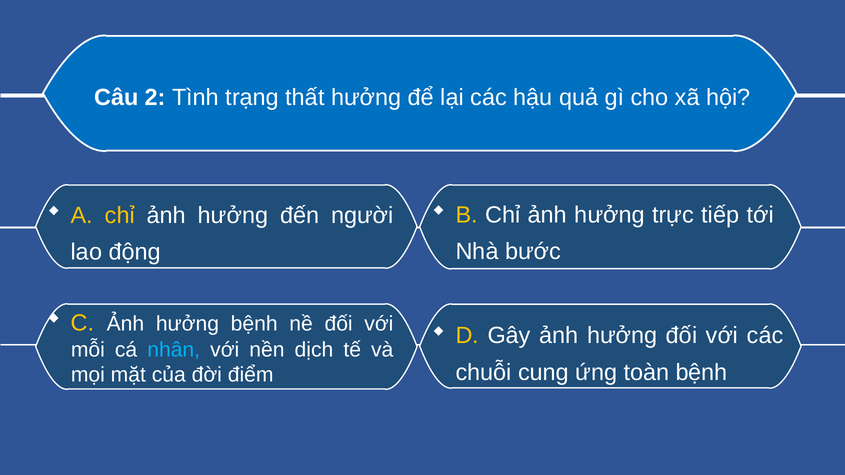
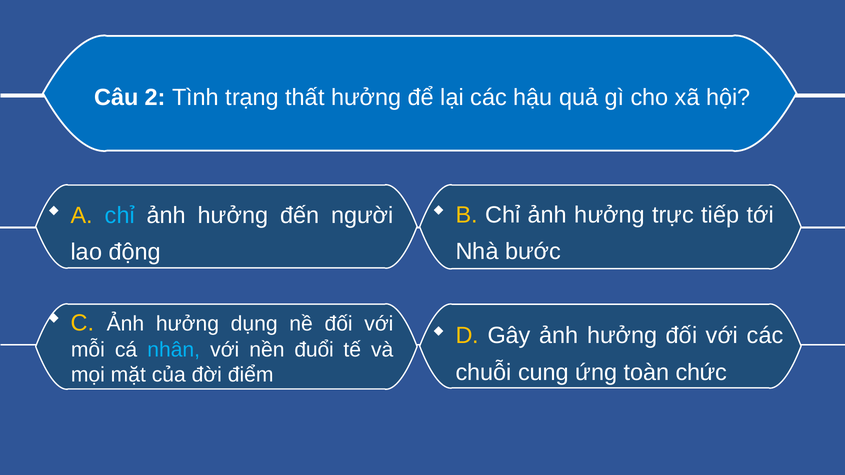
chỉ at (120, 216) colour: yellow -> light blue
hưởng bệnh: bệnh -> dụng
dịch: dịch -> đuổi
toàn bệnh: bệnh -> chức
